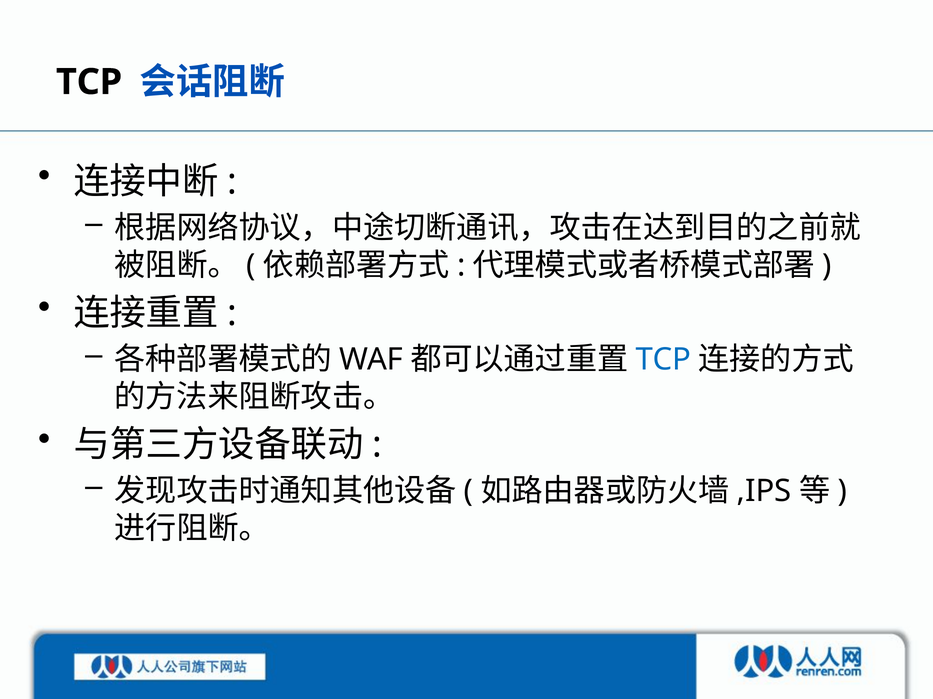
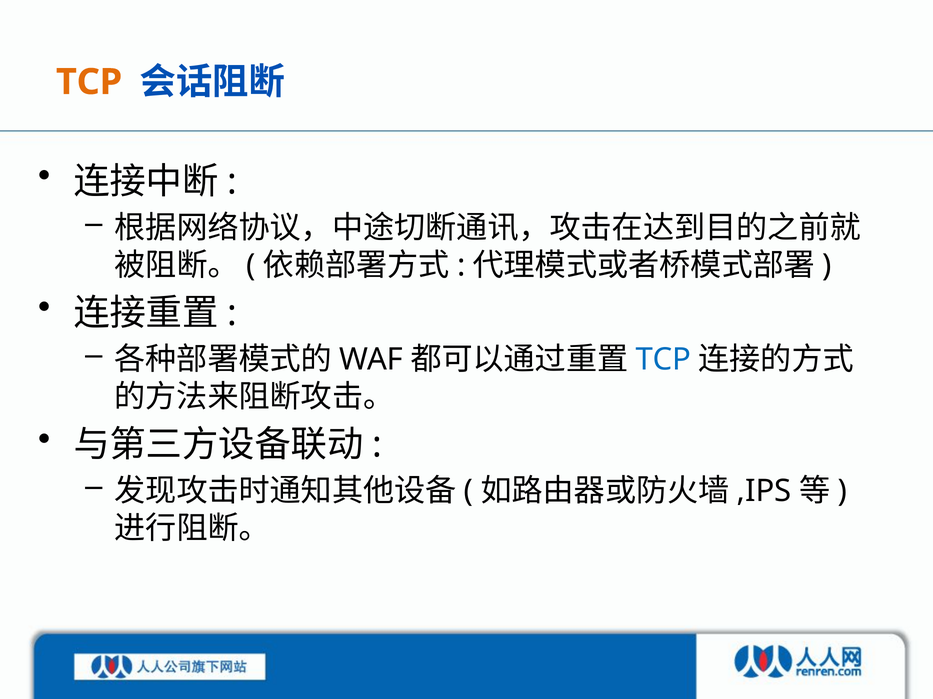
TCP at (89, 82) colour: black -> orange
